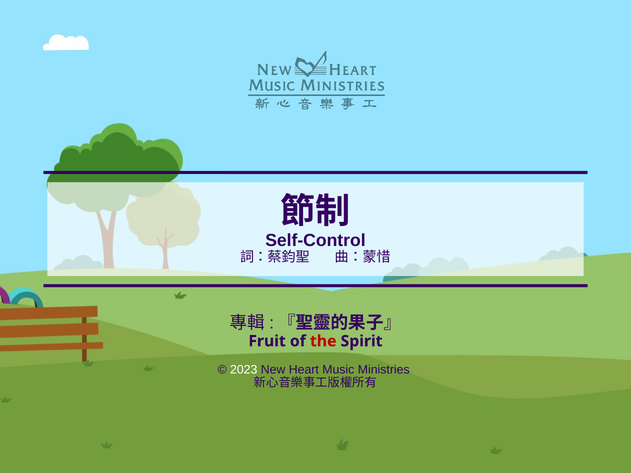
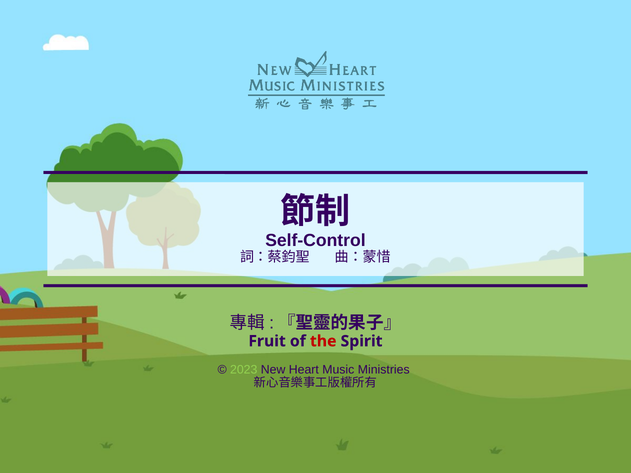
2023 colour: white -> light green
